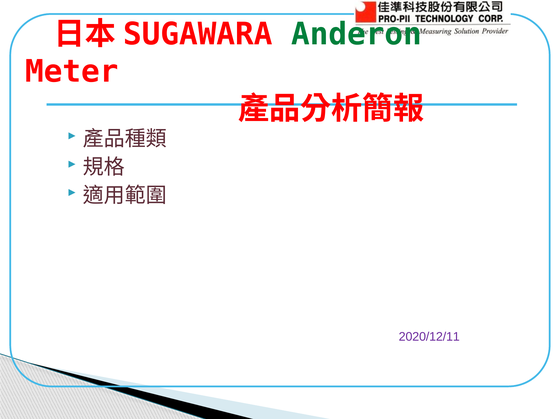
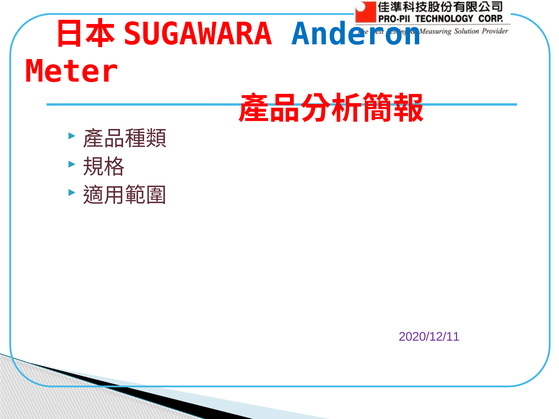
Anderon colour: green -> blue
